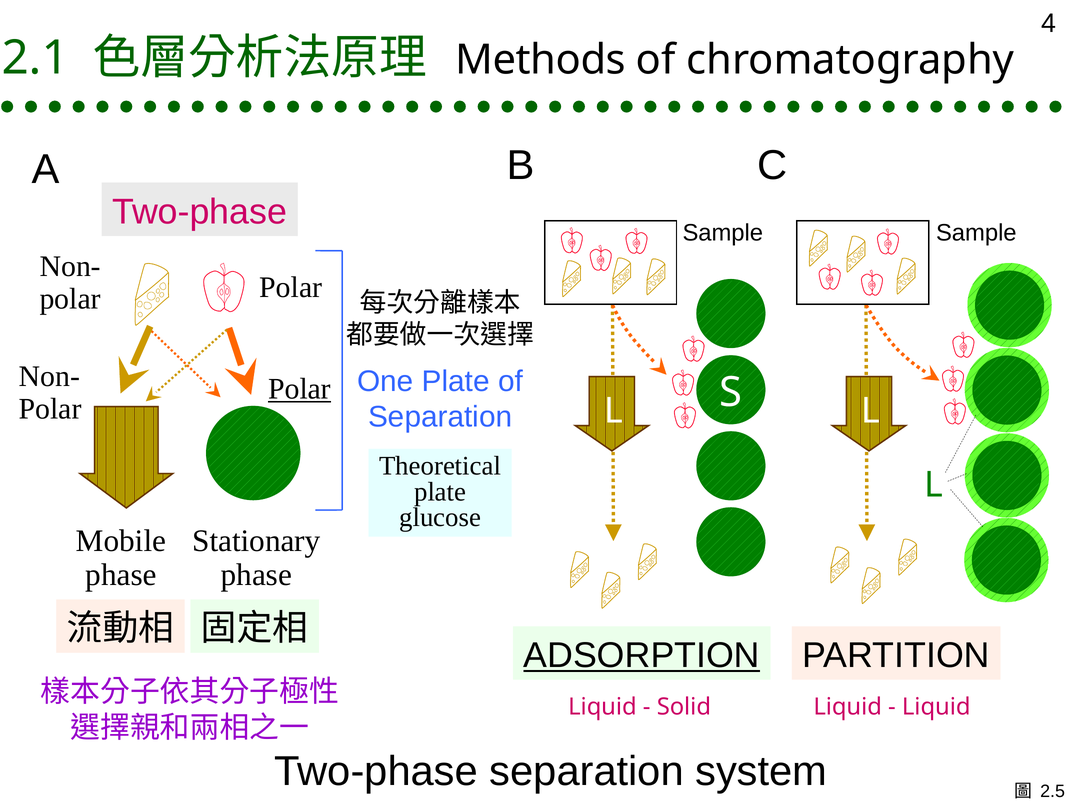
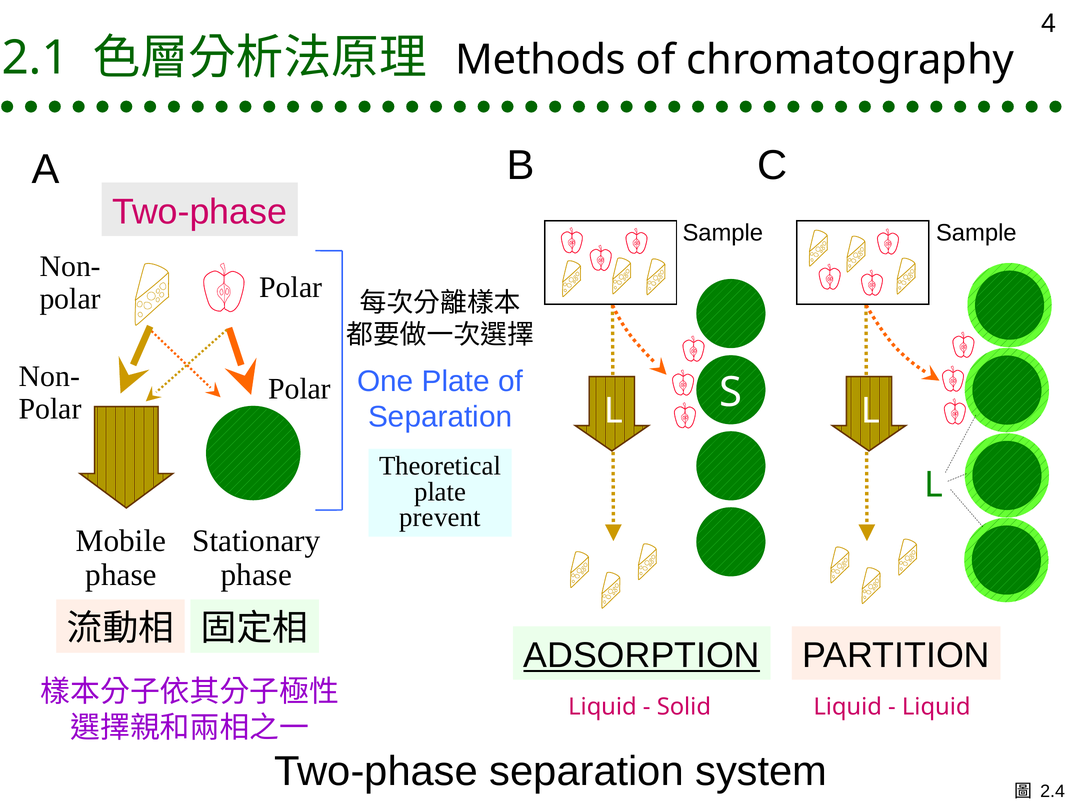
Polar at (299, 389) underline: present -> none
glucose: glucose -> prevent
2.5: 2.5 -> 2.4
